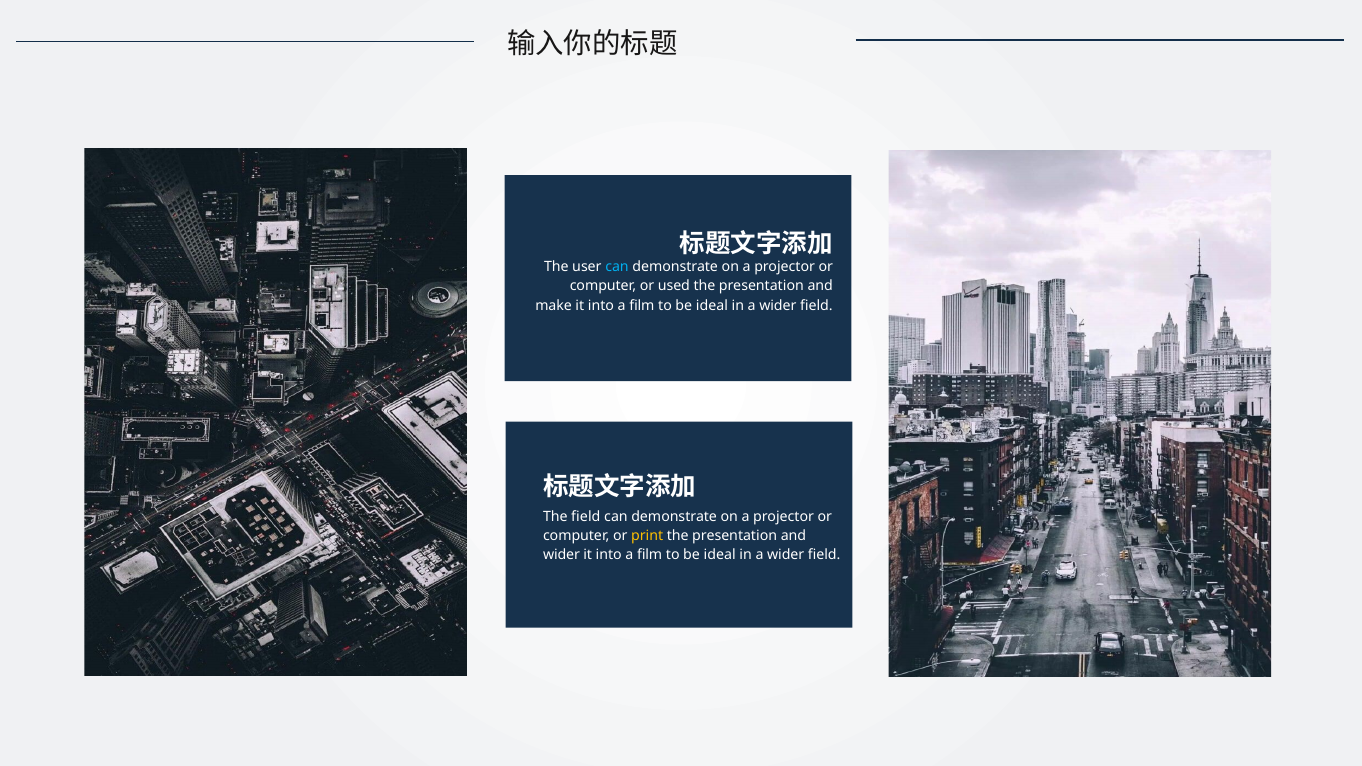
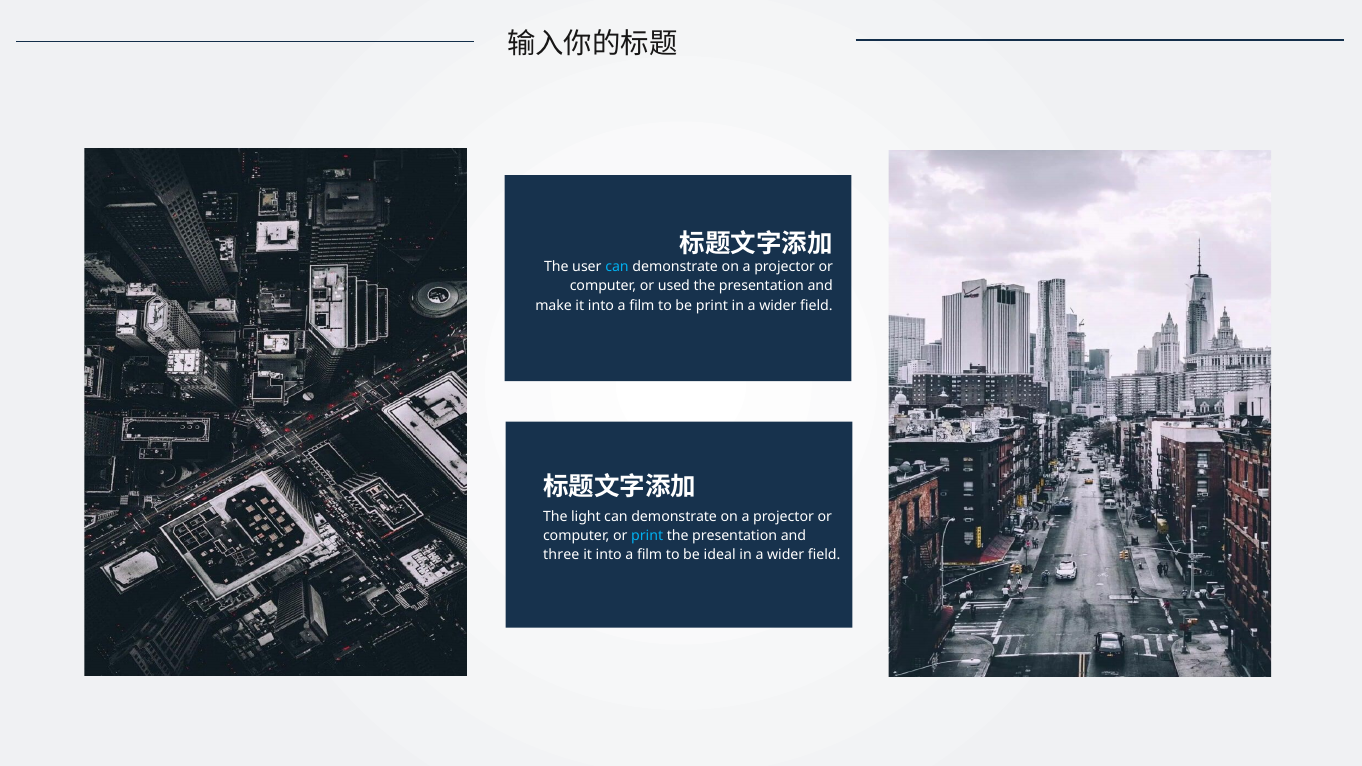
ideal at (712, 306): ideal -> print
The field: field -> light
print at (647, 536) colour: yellow -> light blue
wider at (561, 555): wider -> three
